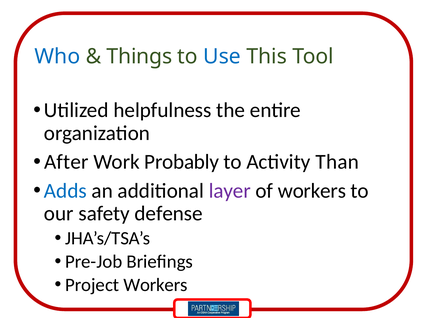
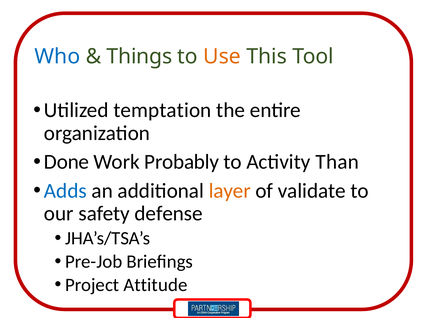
Use colour: blue -> orange
helpfulness: helpfulness -> temptation
After: After -> Done
layer colour: purple -> orange
of workers: workers -> validate
Project Workers: Workers -> Attitude
